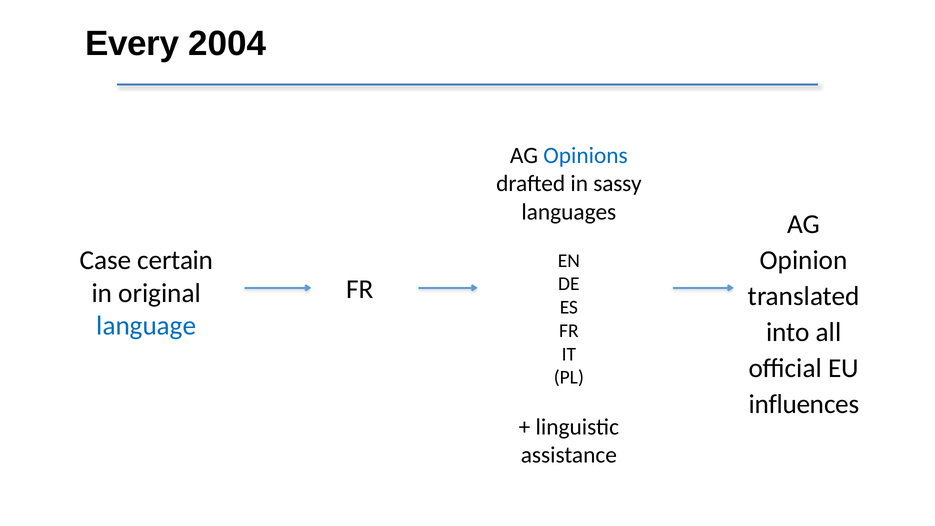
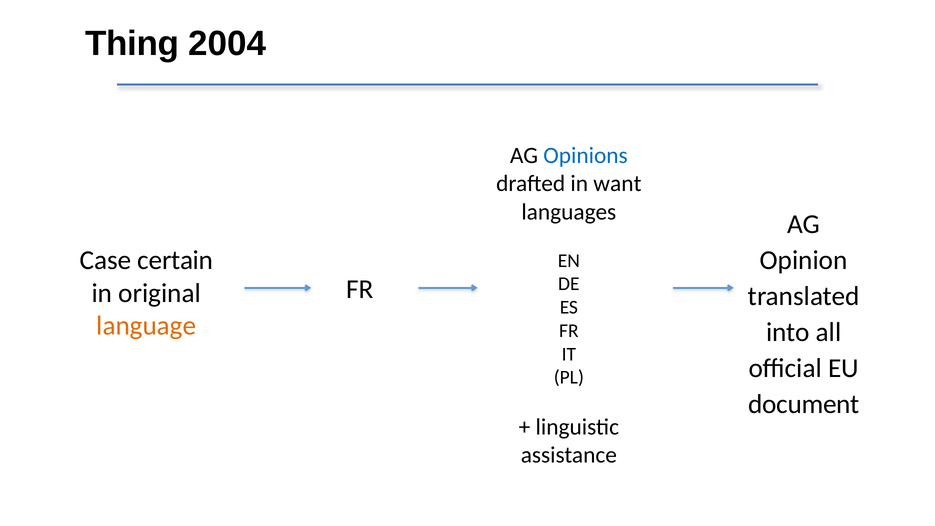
Every: Every -> Thing
sassy: sassy -> want
language colour: blue -> orange
influences: influences -> document
